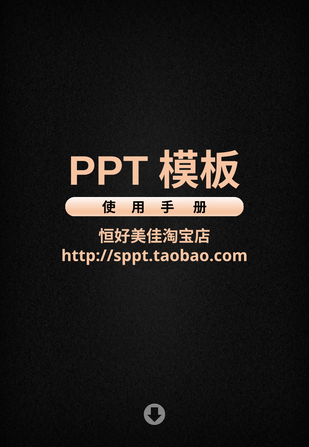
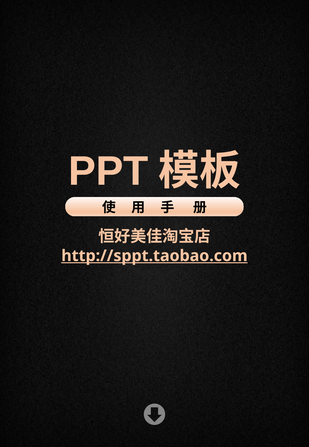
http://sppt.taobao.com underline: none -> present
